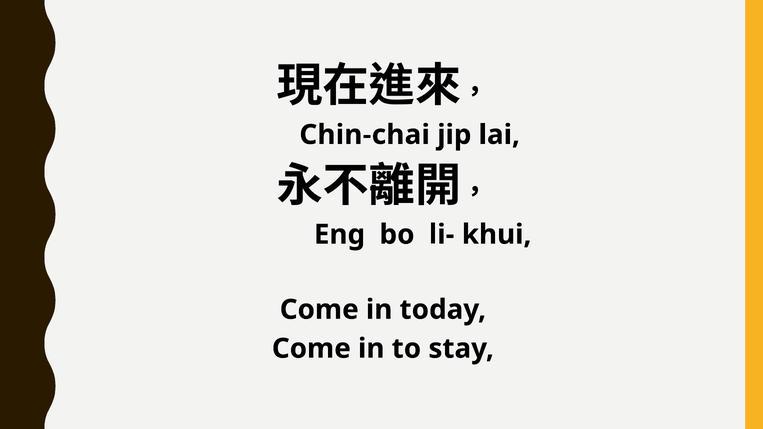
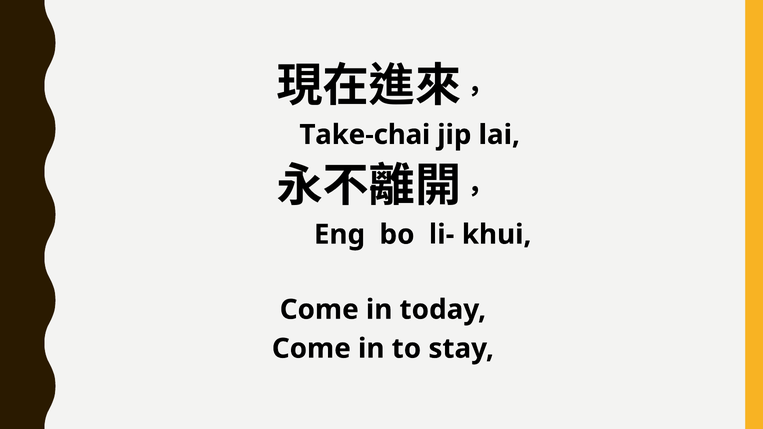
Chin-chai: Chin-chai -> Take-chai
